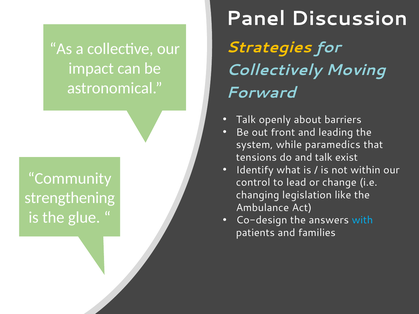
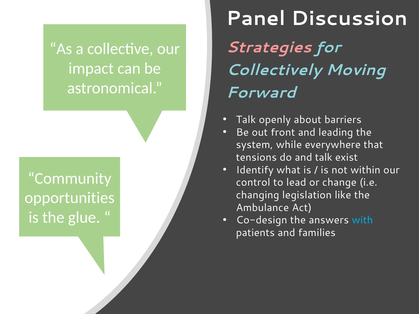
Strategies colour: yellow -> pink
paramedics: paramedics -> everywhere
strengthening: strengthening -> opportunities
